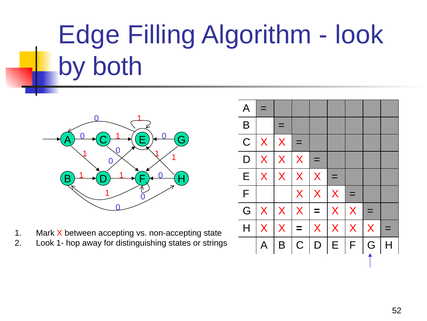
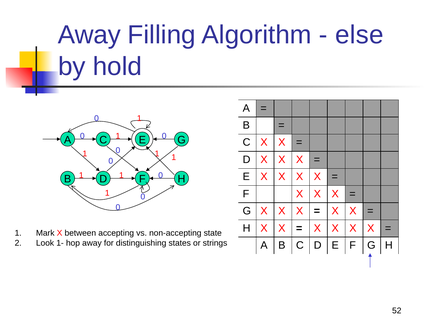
Edge at (89, 35): Edge -> Away
look at (359, 35): look -> else
both: both -> hold
